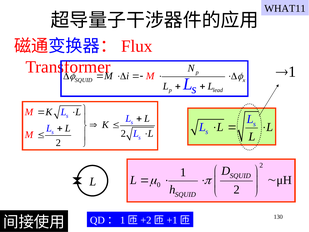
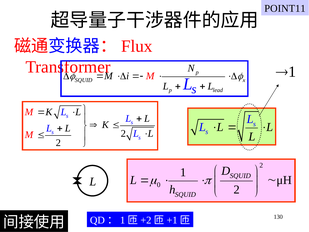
WHAT11: WHAT11 -> POINT11
